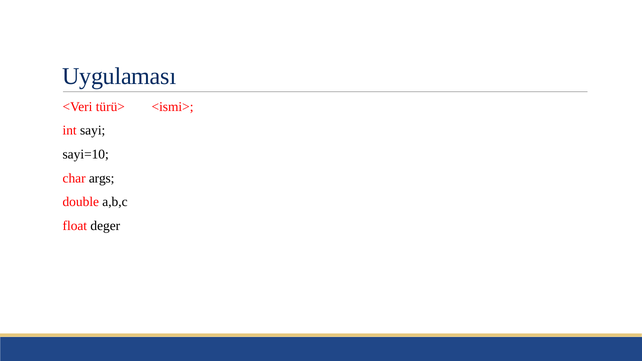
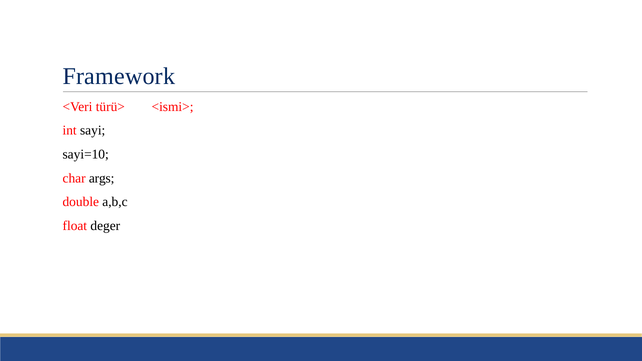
Uygulaması: Uygulaması -> Framework
